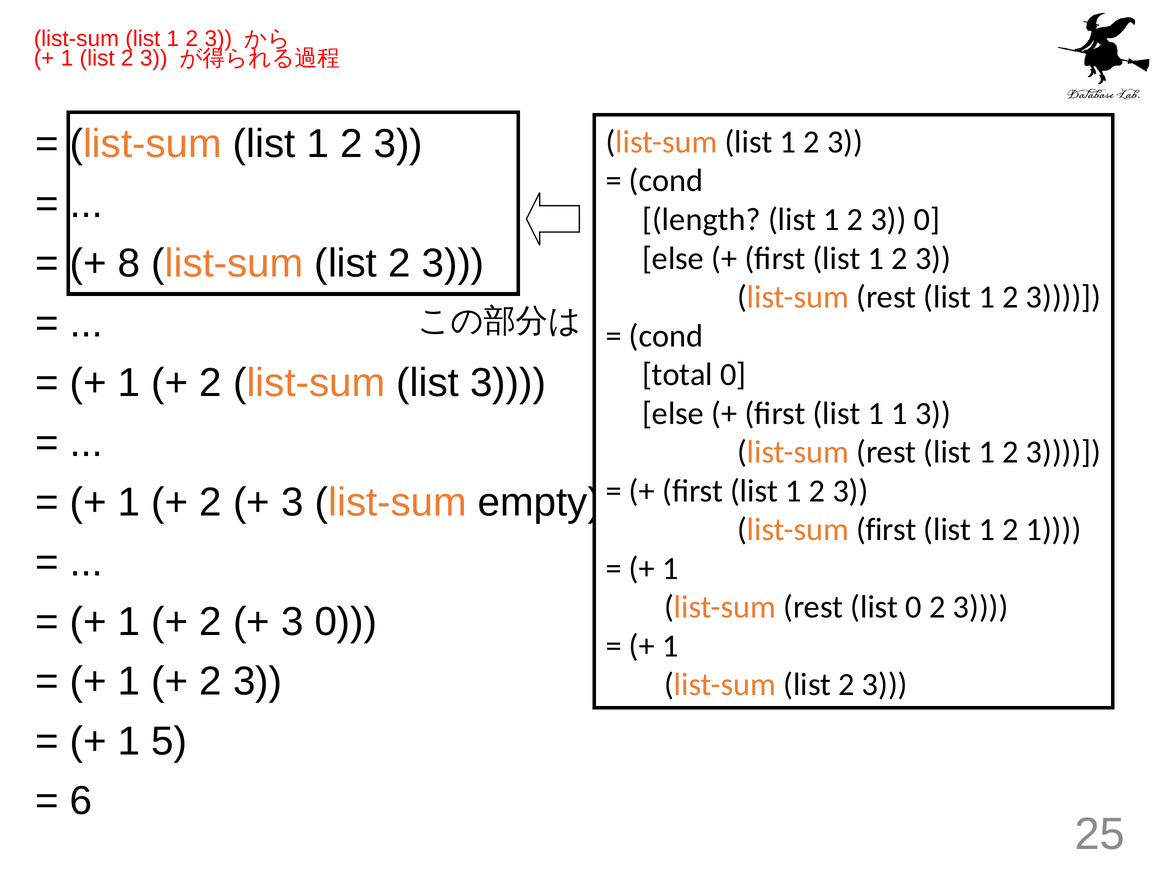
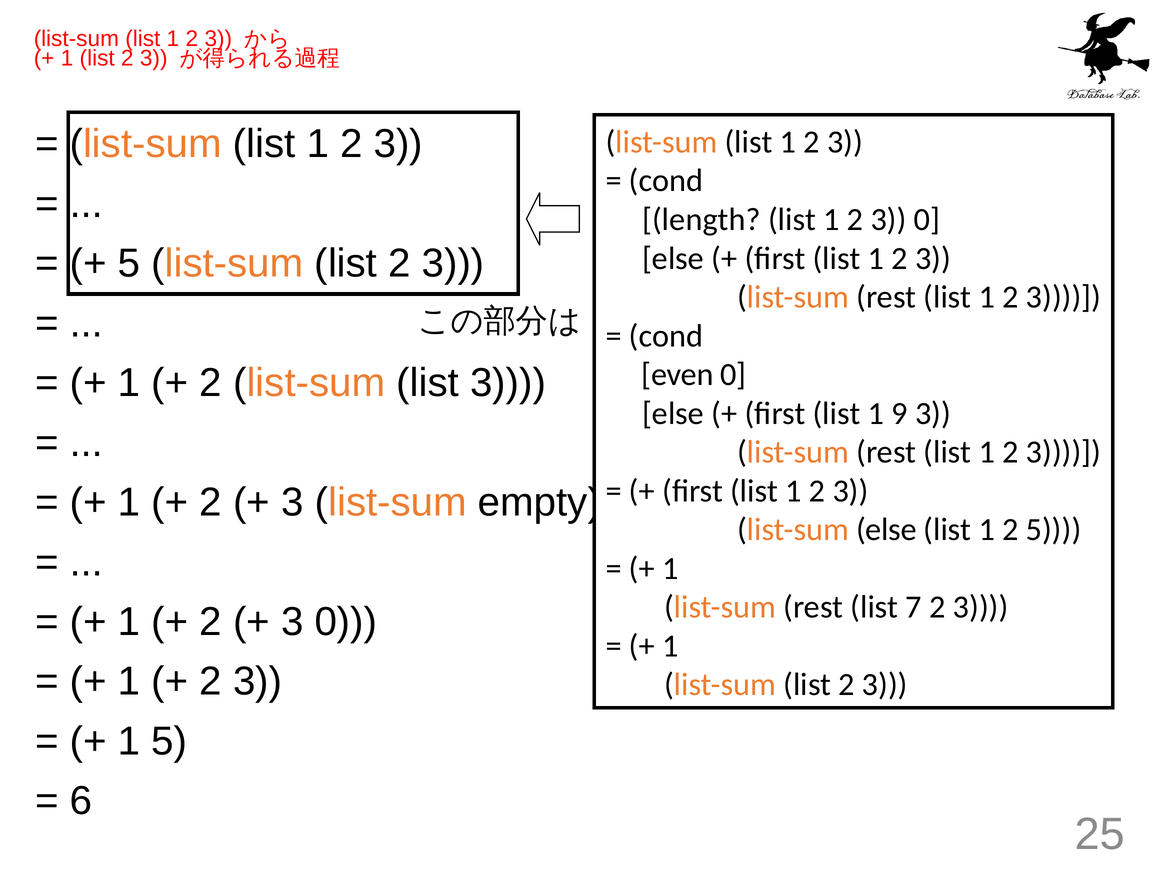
8 at (129, 263): 8 -> 5
total: total -> even
1 1: 1 -> 9
list-sum first: first -> else
2 1: 1 -> 5
list 0: 0 -> 7
